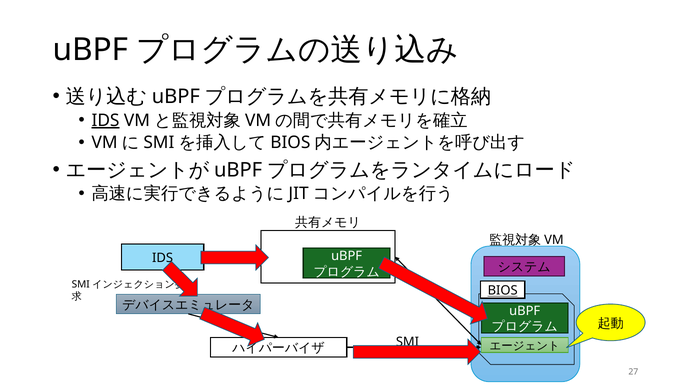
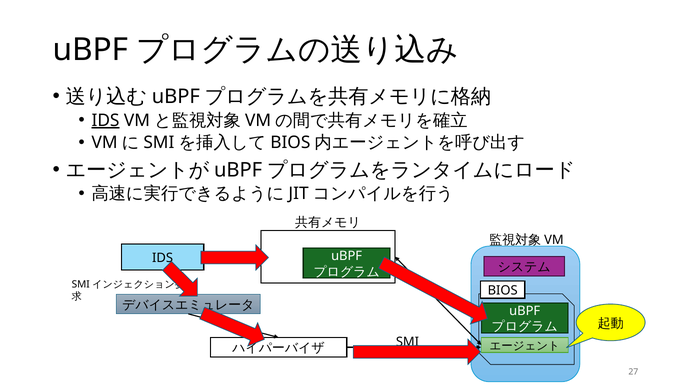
BIOS at (503, 290) underline: present -> none
